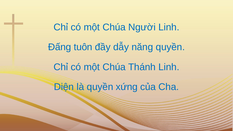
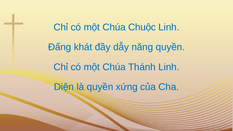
Người: Người -> Chuộc
tuôn: tuôn -> khát
